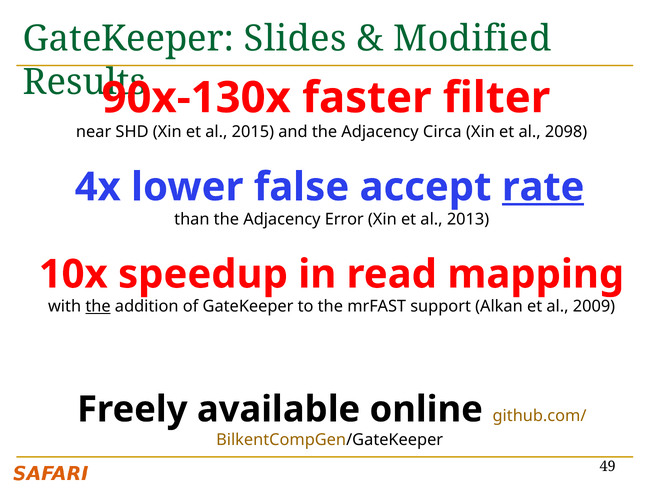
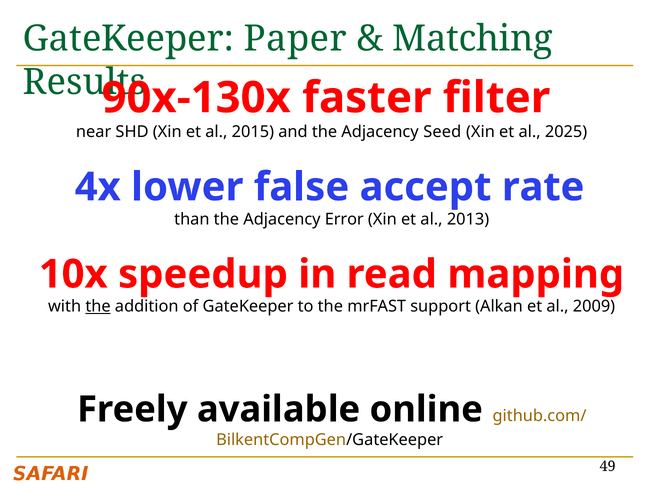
Slides: Slides -> Paper
Modified: Modified -> Matching
Circa: Circa -> Seed
2098: 2098 -> 2025
rate underline: present -> none
